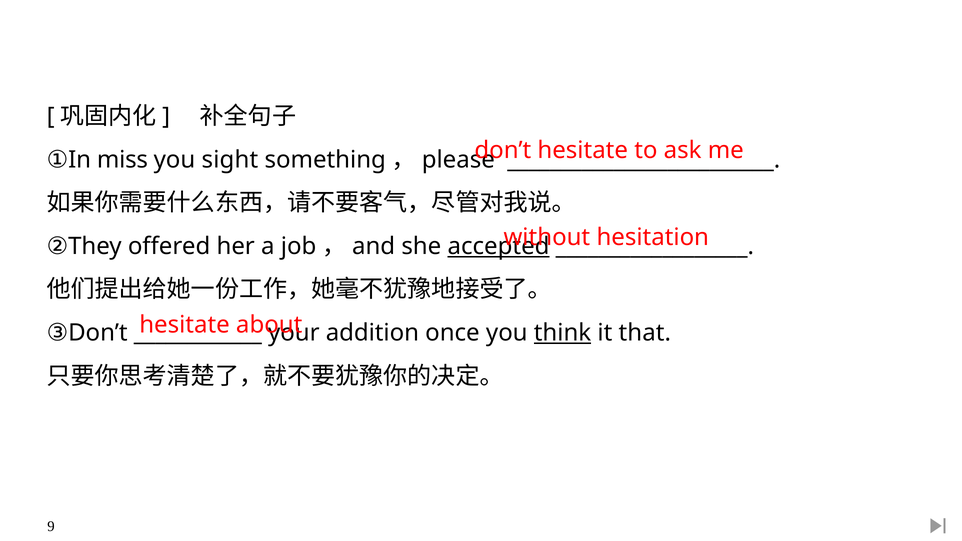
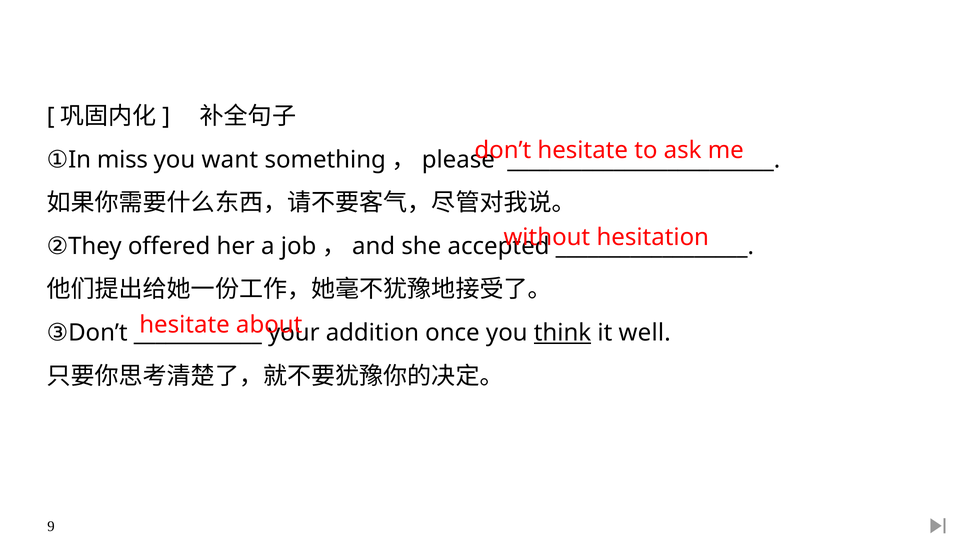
sight: sight -> want
accepted underline: present -> none
that: that -> well
